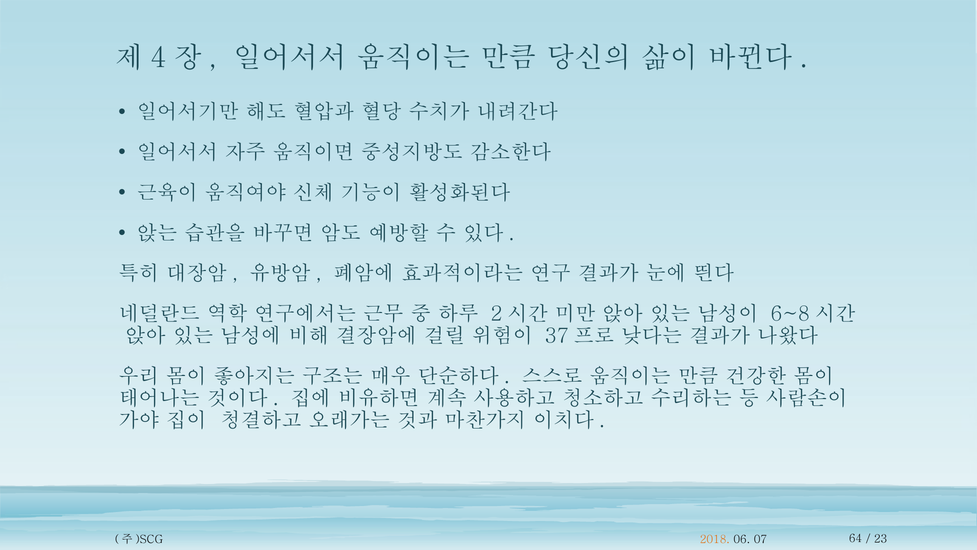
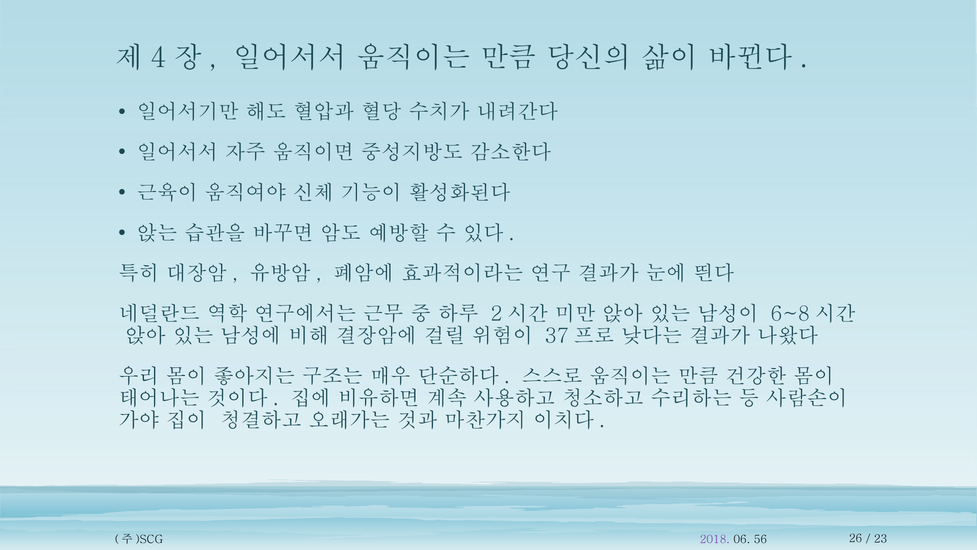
2018 colour: orange -> purple
07: 07 -> 56
64: 64 -> 26
